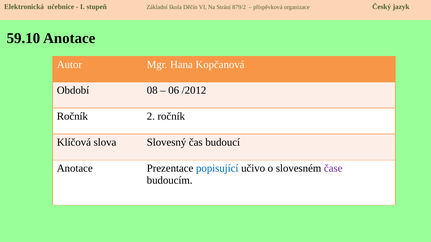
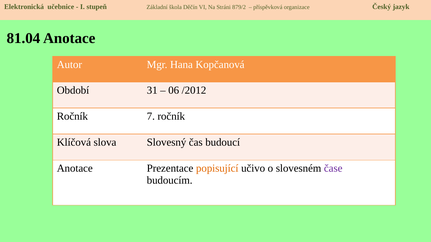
59.10: 59.10 -> 81.04
08: 08 -> 31
2: 2 -> 7
popisující colour: blue -> orange
